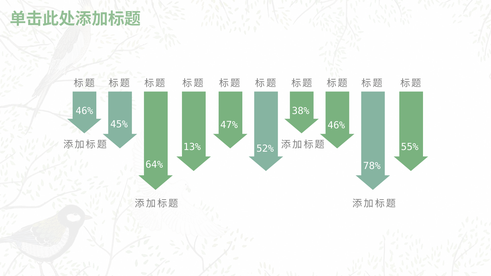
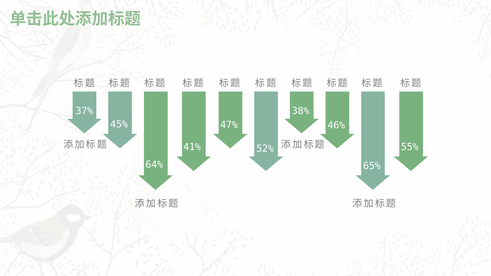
46% at (84, 111): 46% -> 37%
13%: 13% -> 41%
78%: 78% -> 65%
